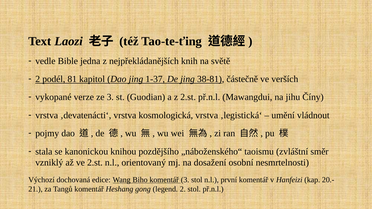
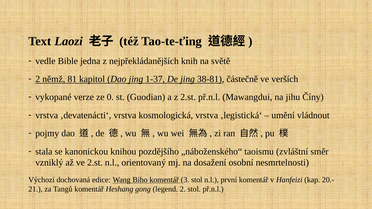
podél: podél -> němž
ze 3: 3 -> 0
